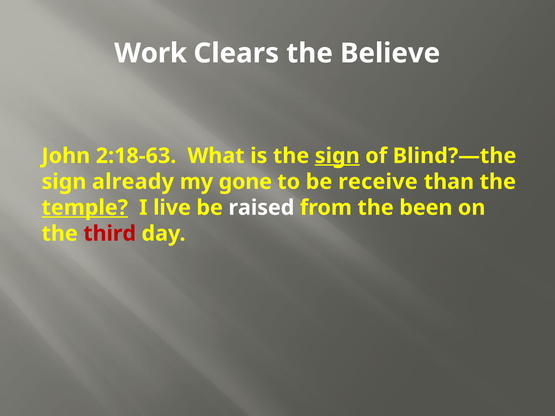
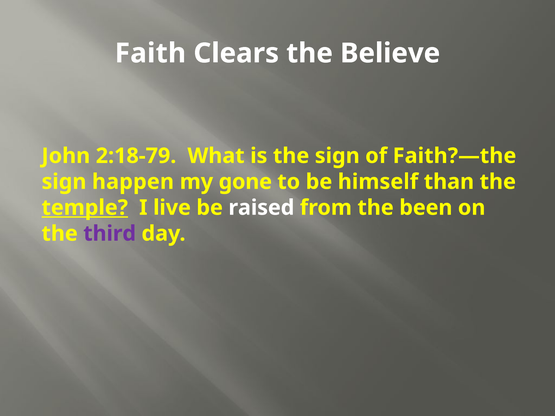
Work: Work -> Faith
2:18-63: 2:18-63 -> 2:18-79
sign at (337, 156) underline: present -> none
Blind?—the: Blind?—the -> Faith?—the
already: already -> happen
receive: receive -> himself
third colour: red -> purple
